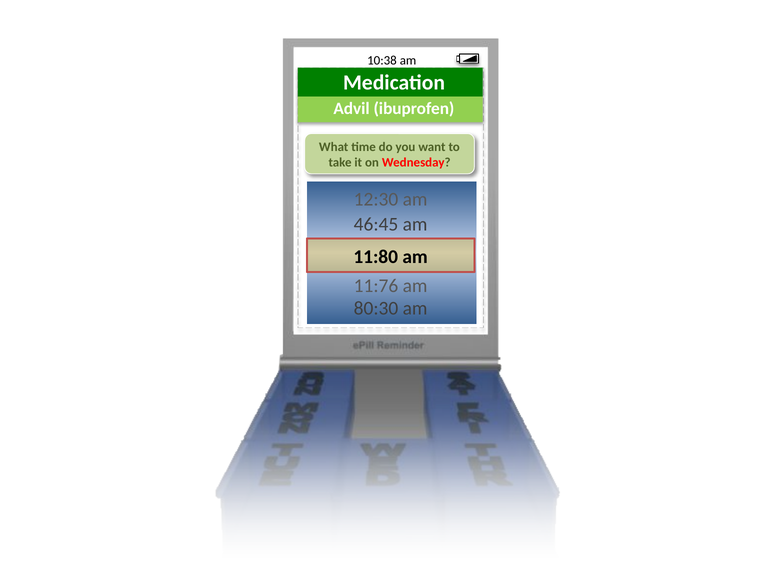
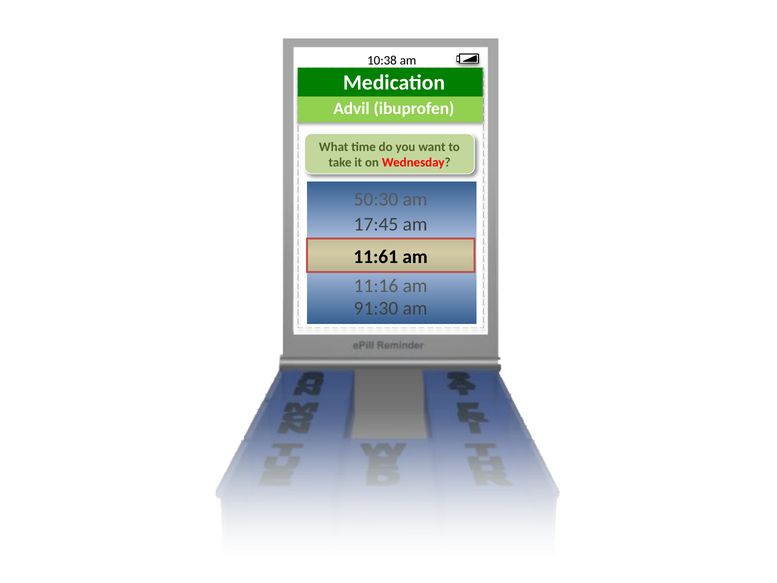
12:30: 12:30 -> 50:30
46:45: 46:45 -> 17:45
11:80: 11:80 -> 11:61
11:76: 11:76 -> 11:16
80:30: 80:30 -> 91:30
